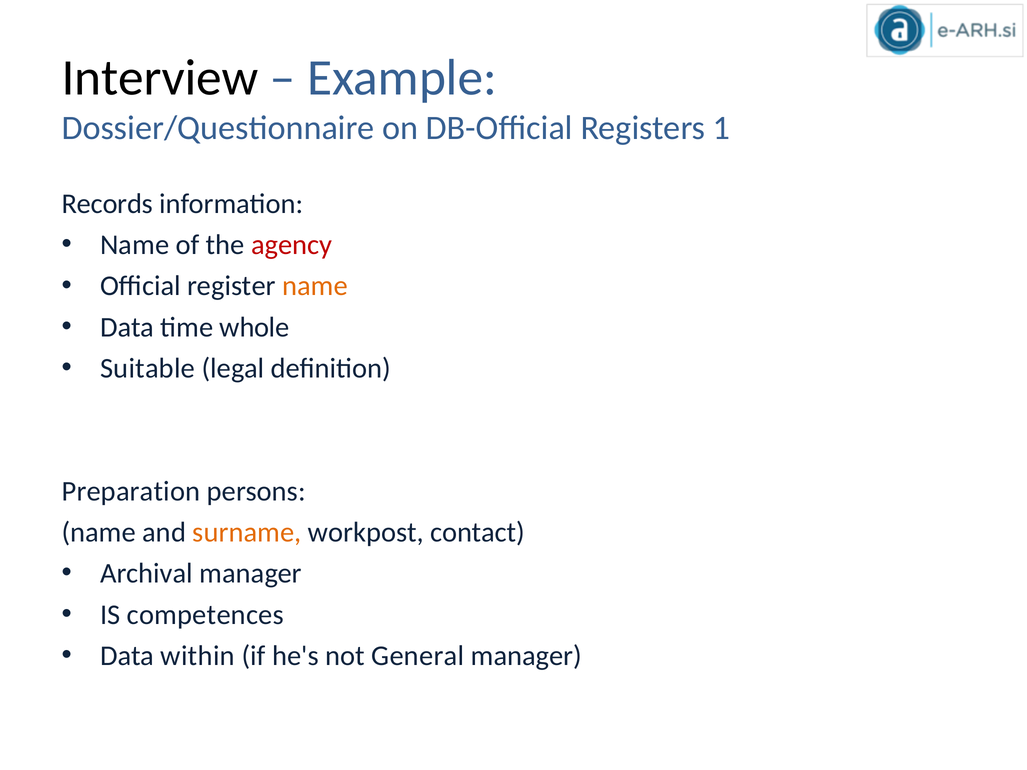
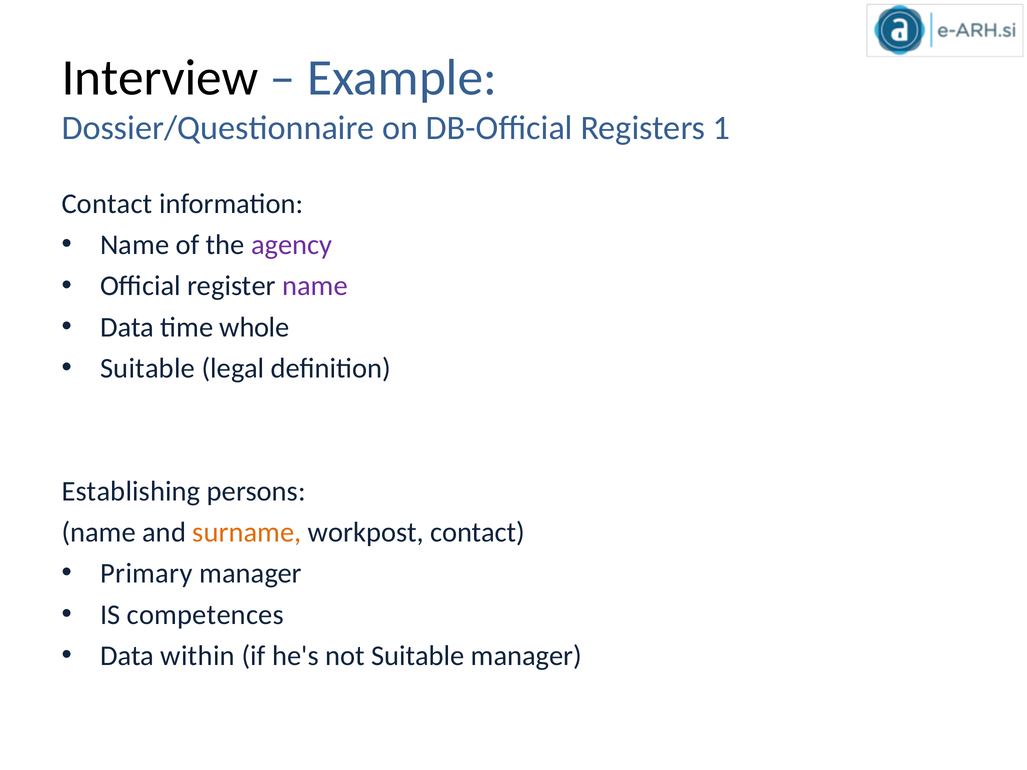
Records at (107, 204): Records -> Contact
agency colour: red -> purple
name at (315, 286) colour: orange -> purple
Preparation: Preparation -> Establishing
Archival: Archival -> Primary
not General: General -> Suitable
